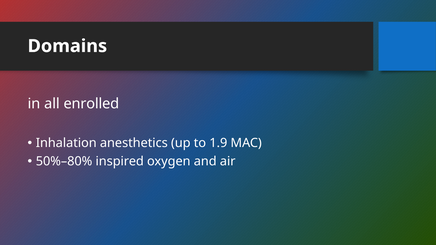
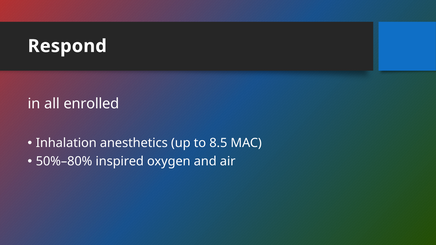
Domains: Domains -> Respond
1.9: 1.9 -> 8.5
